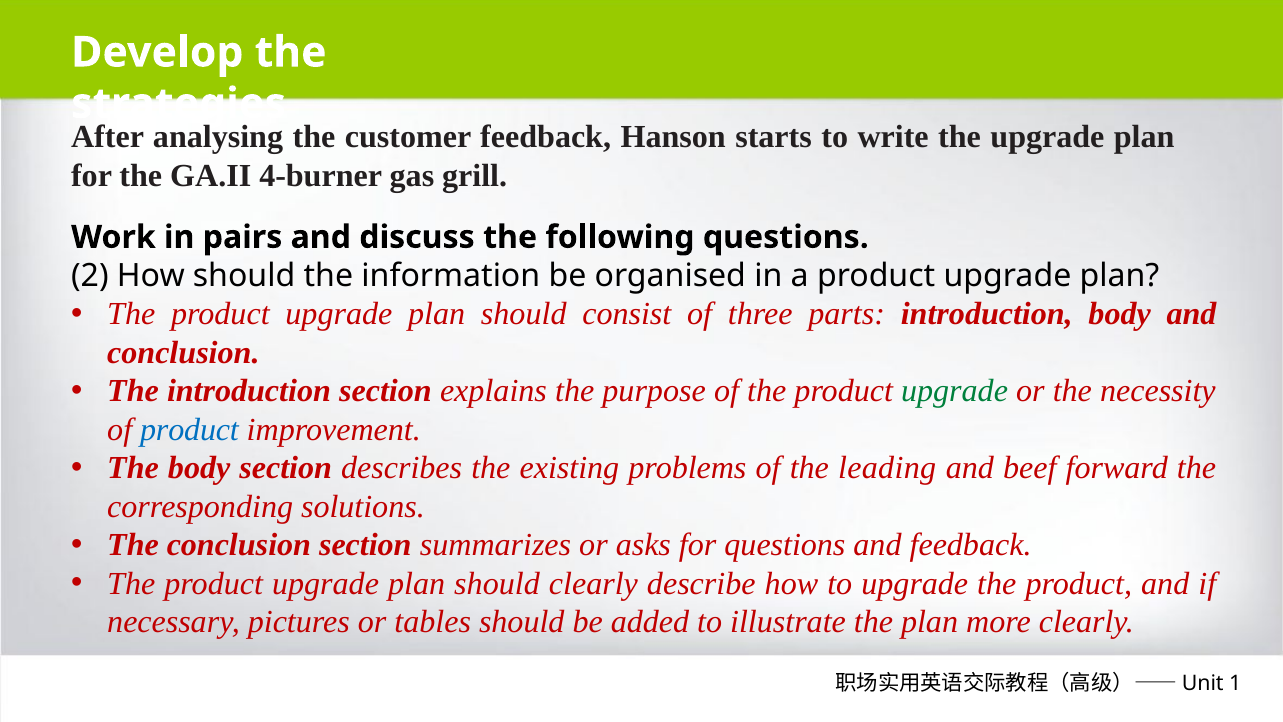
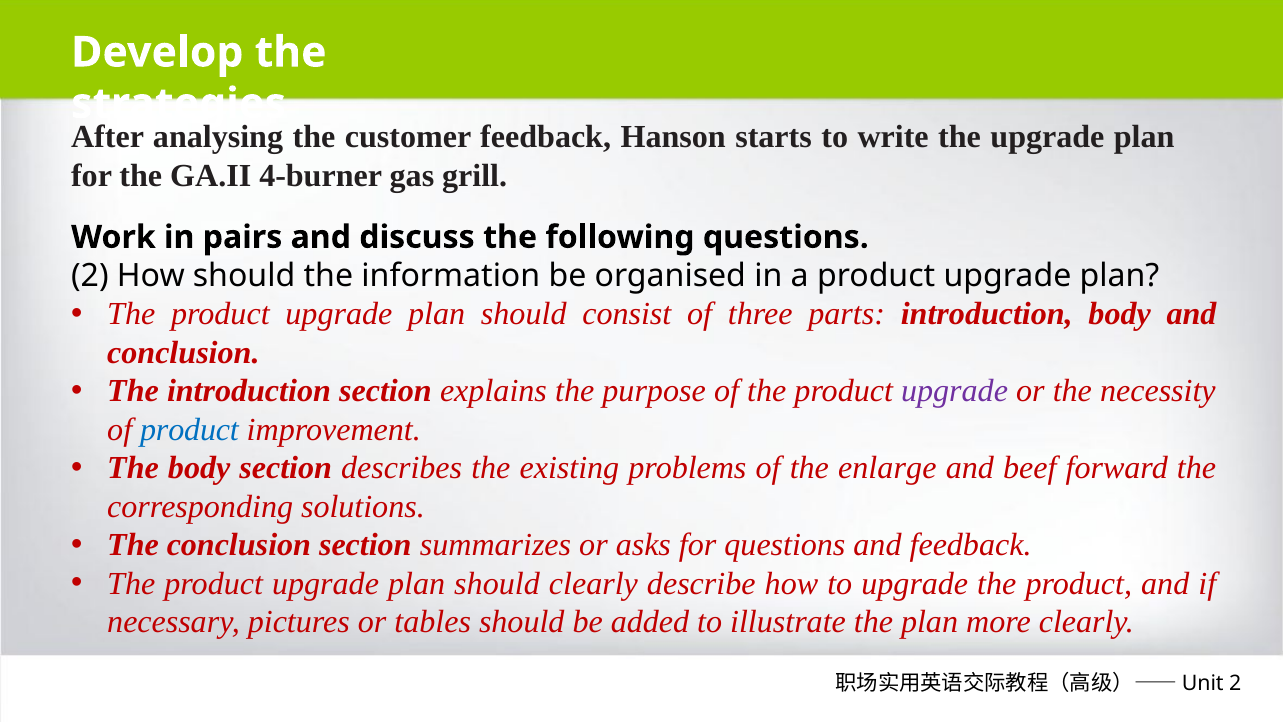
upgrade at (955, 391) colour: green -> purple
leading: leading -> enlarge
1 at (1235, 683): 1 -> 2
